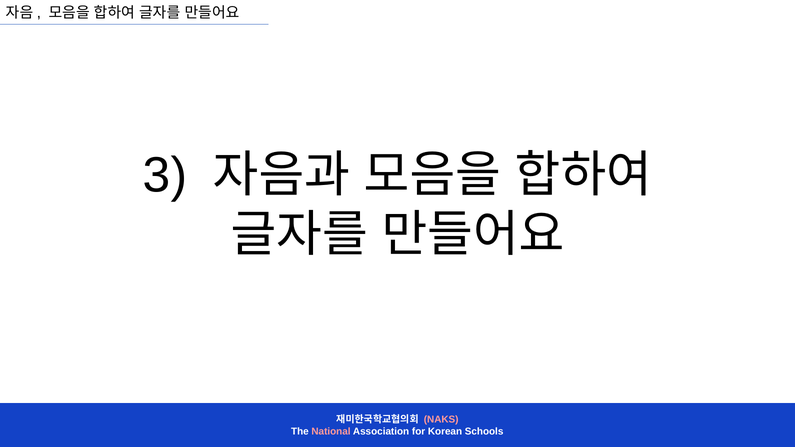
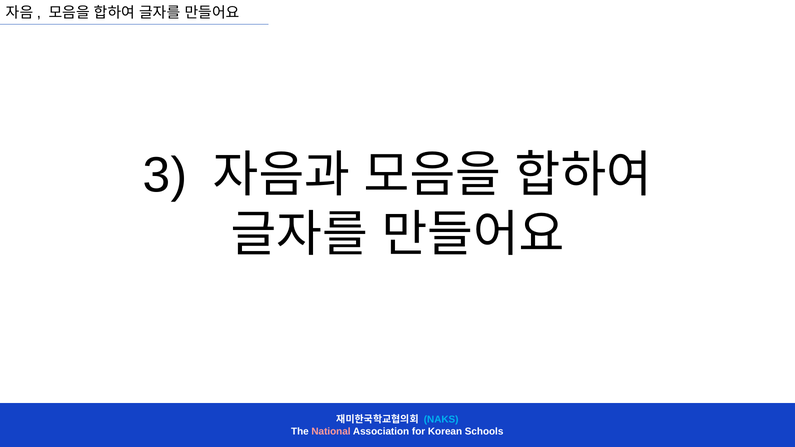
NAKS colour: pink -> light blue
